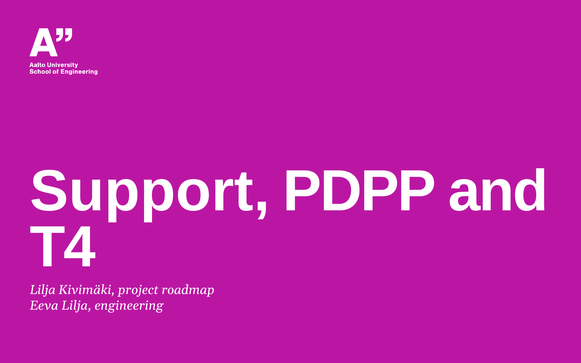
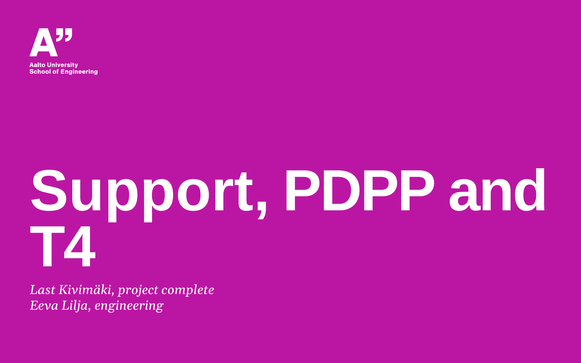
Lilja at (43, 290): Lilja -> Last
roadmap: roadmap -> complete
